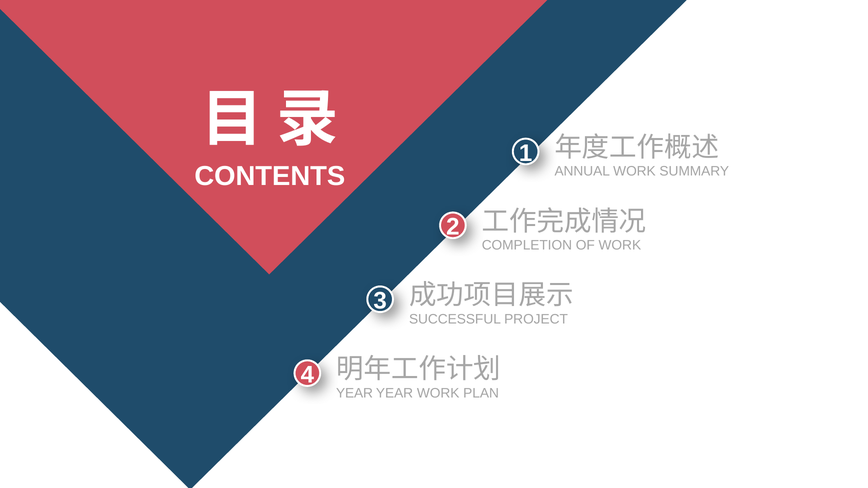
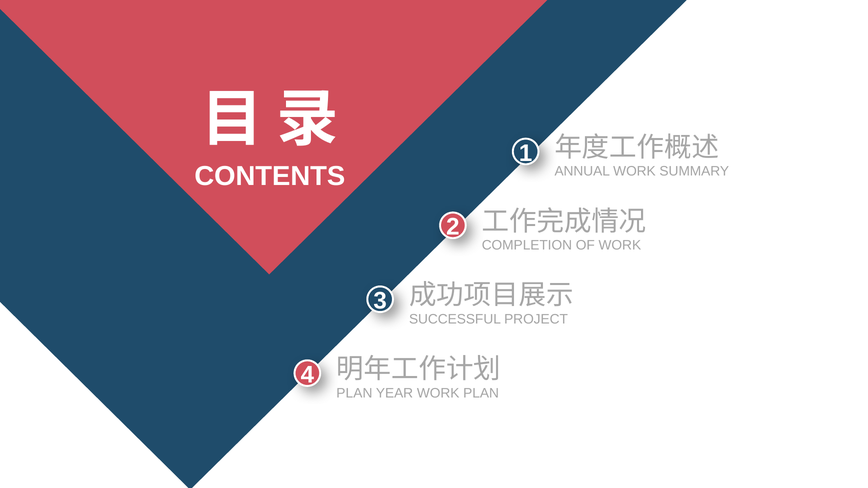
YEAR at (355, 393): YEAR -> PLAN
